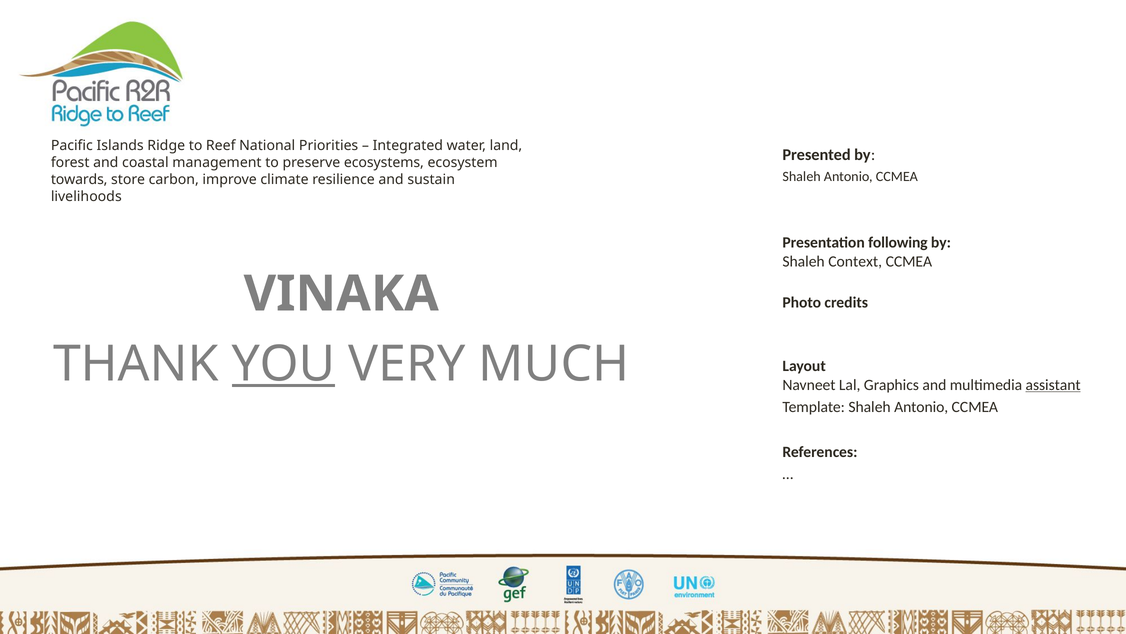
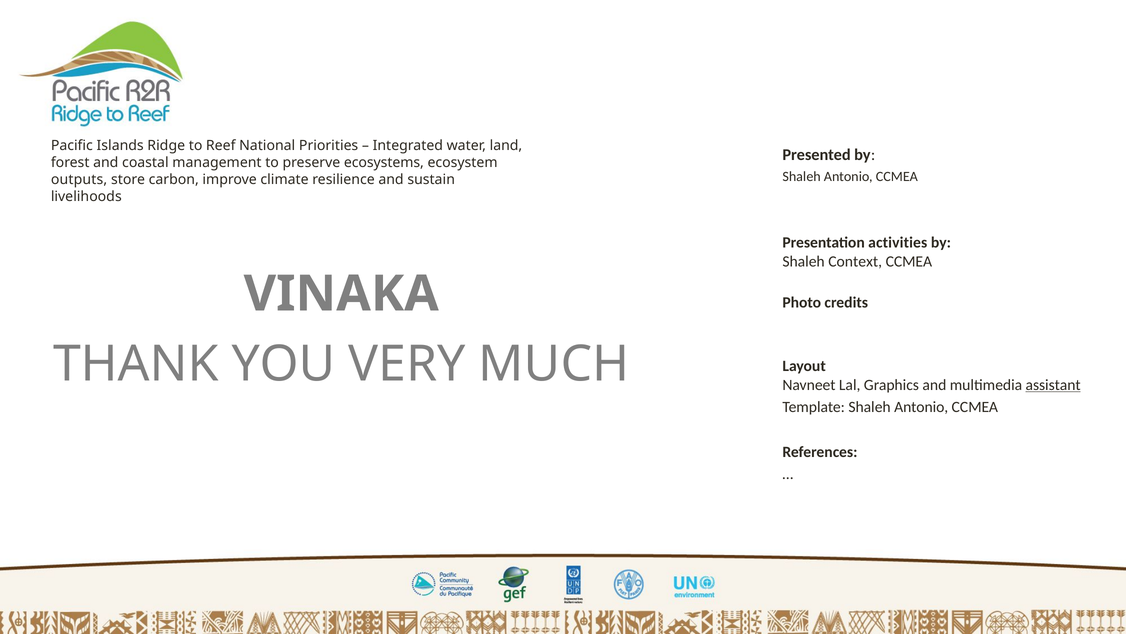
towards: towards -> outputs
following: following -> activities
YOU underline: present -> none
